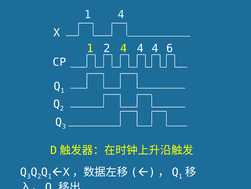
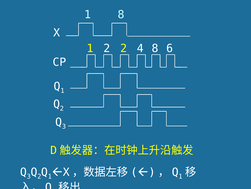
1 4: 4 -> 8
2 4: 4 -> 2
4 at (155, 48): 4 -> 8
